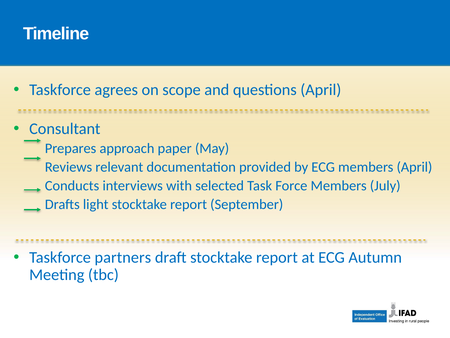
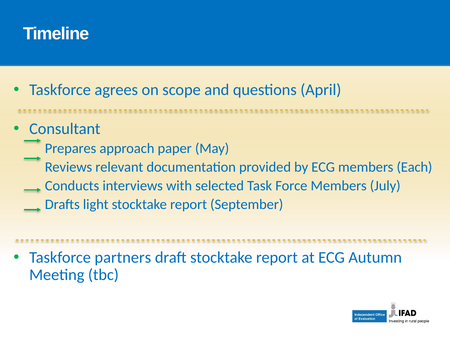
members April: April -> Each
